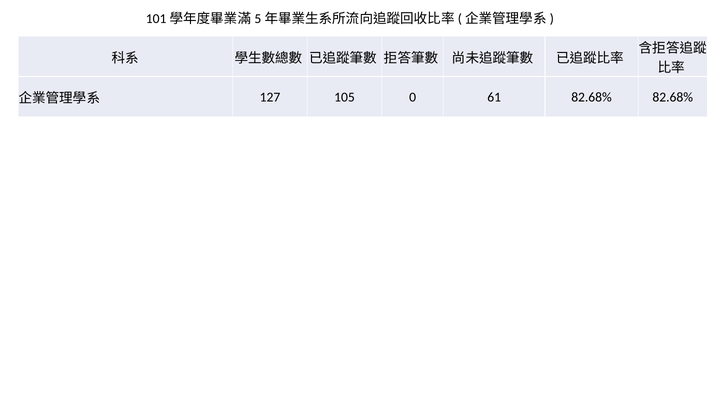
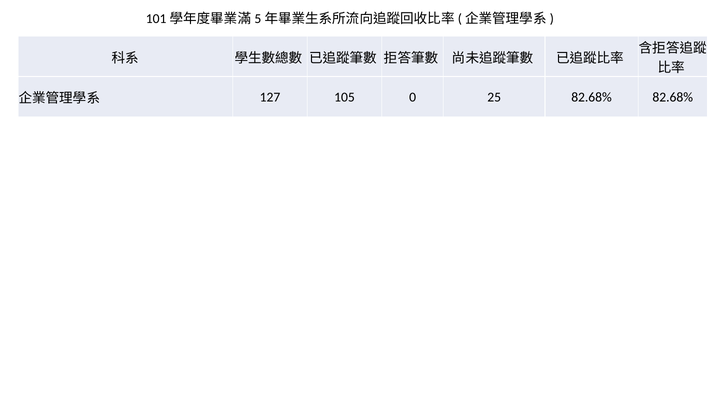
61: 61 -> 25
